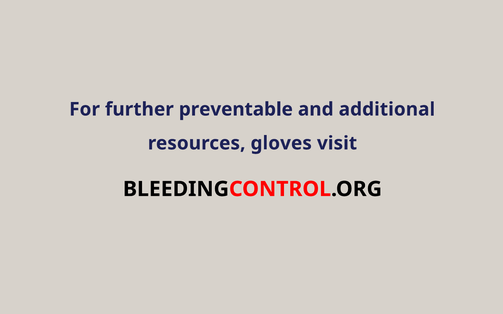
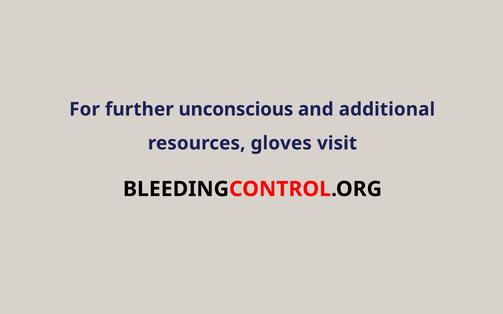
preventable: preventable -> unconscious
